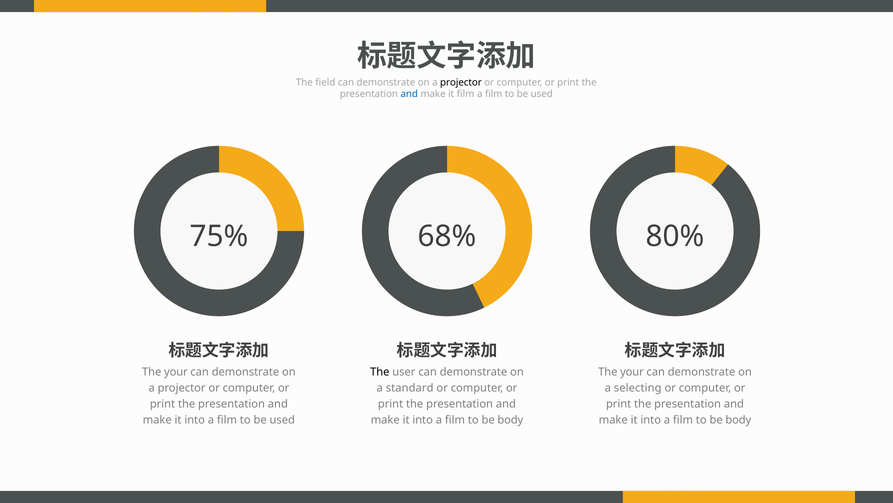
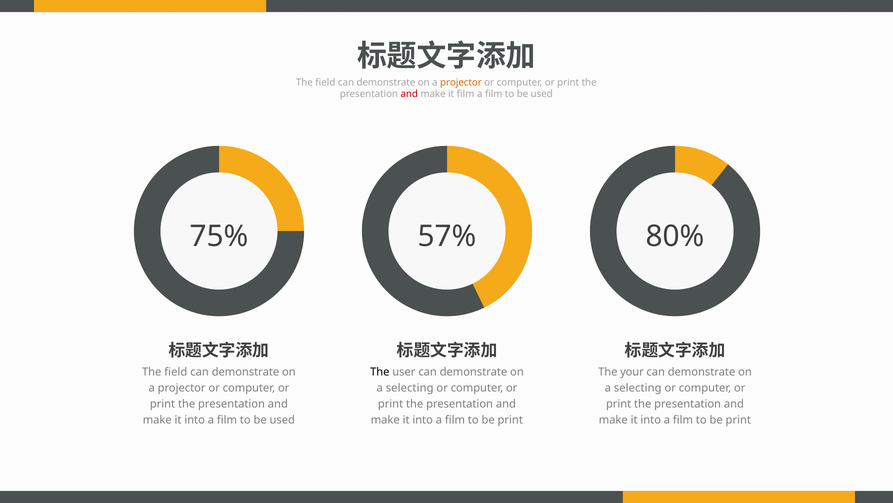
projector at (461, 82) colour: black -> orange
and at (409, 94) colour: blue -> red
68%: 68% -> 57%
your at (176, 371): your -> field
standard at (410, 387): standard -> selecting
body at (510, 420): body -> print
body at (738, 420): body -> print
